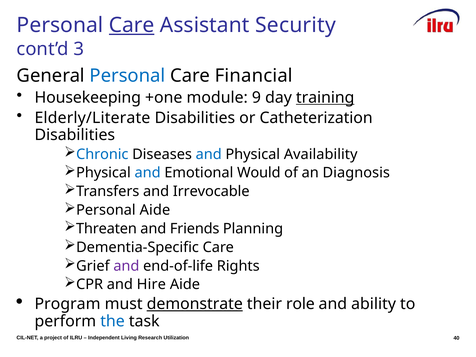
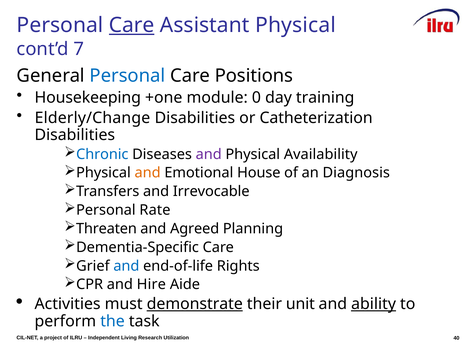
Assistant Security: Security -> Physical
3: 3 -> 7
Financial: Financial -> Positions
9: 9 -> 0
training underline: present -> none
Elderly/Literate: Elderly/Literate -> Elderly/Change
and at (209, 154) colour: blue -> purple
and at (148, 173) colour: blue -> orange
Would: Would -> House
Personal Aide: Aide -> Rate
Friends: Friends -> Agreed
and at (126, 266) colour: purple -> blue
Program: Program -> Activities
role: role -> unit
ability underline: none -> present
